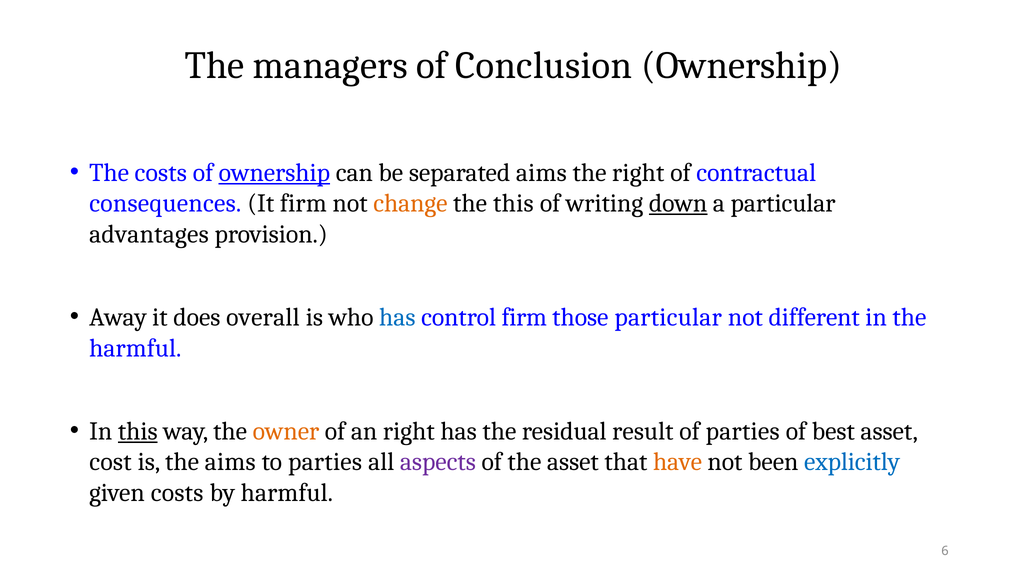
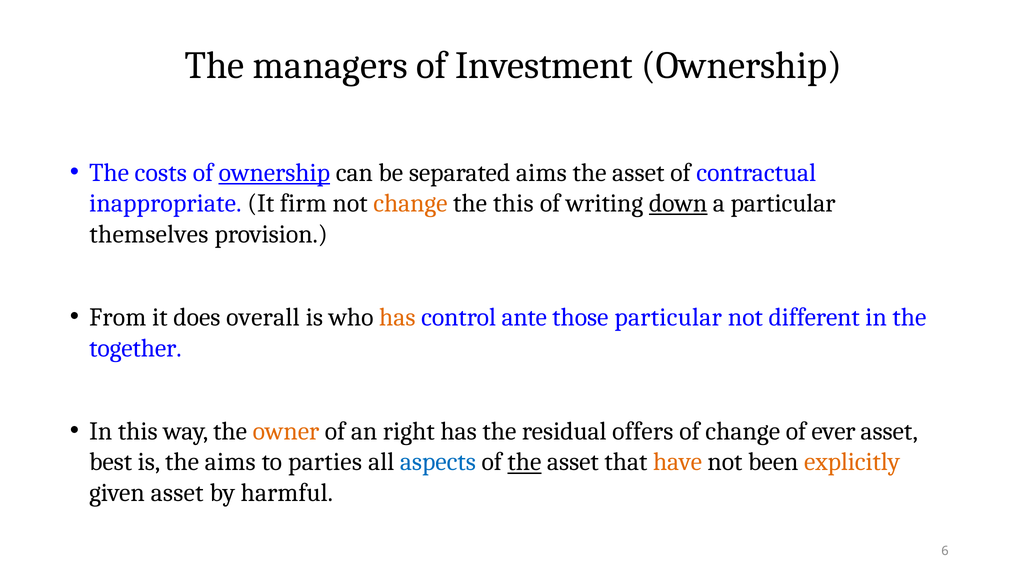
Conclusion: Conclusion -> Investment
right at (638, 172): right -> asset
consequences: consequences -> inappropriate
advantages: advantages -> themselves
Away: Away -> From
has at (397, 317) colour: blue -> orange
control firm: firm -> ante
harmful at (135, 348): harmful -> together
this at (138, 431) underline: present -> none
result: result -> offers
of parties: parties -> change
best: best -> ever
cost: cost -> best
aspects colour: purple -> blue
the at (524, 462) underline: none -> present
explicitly colour: blue -> orange
given costs: costs -> asset
